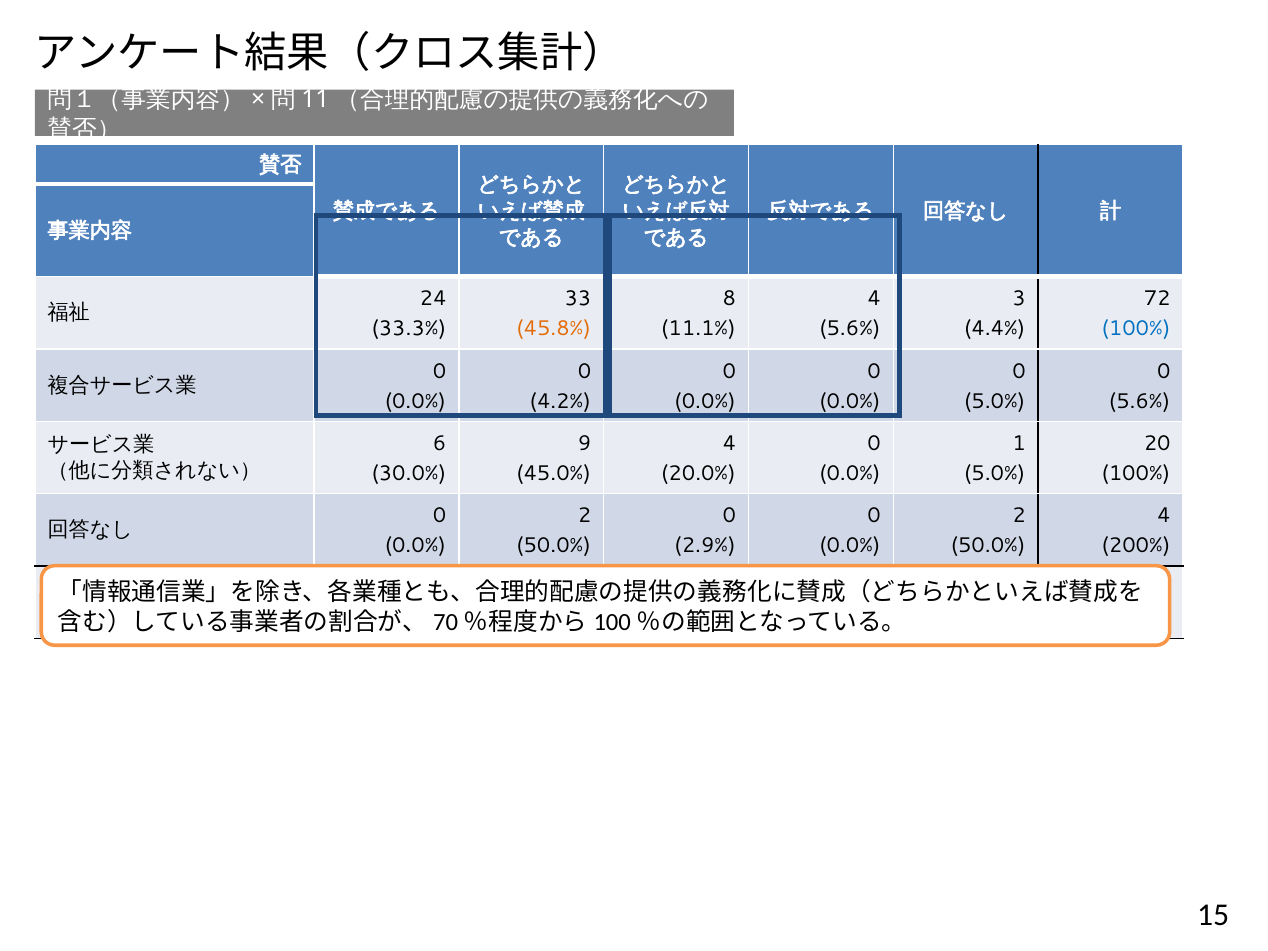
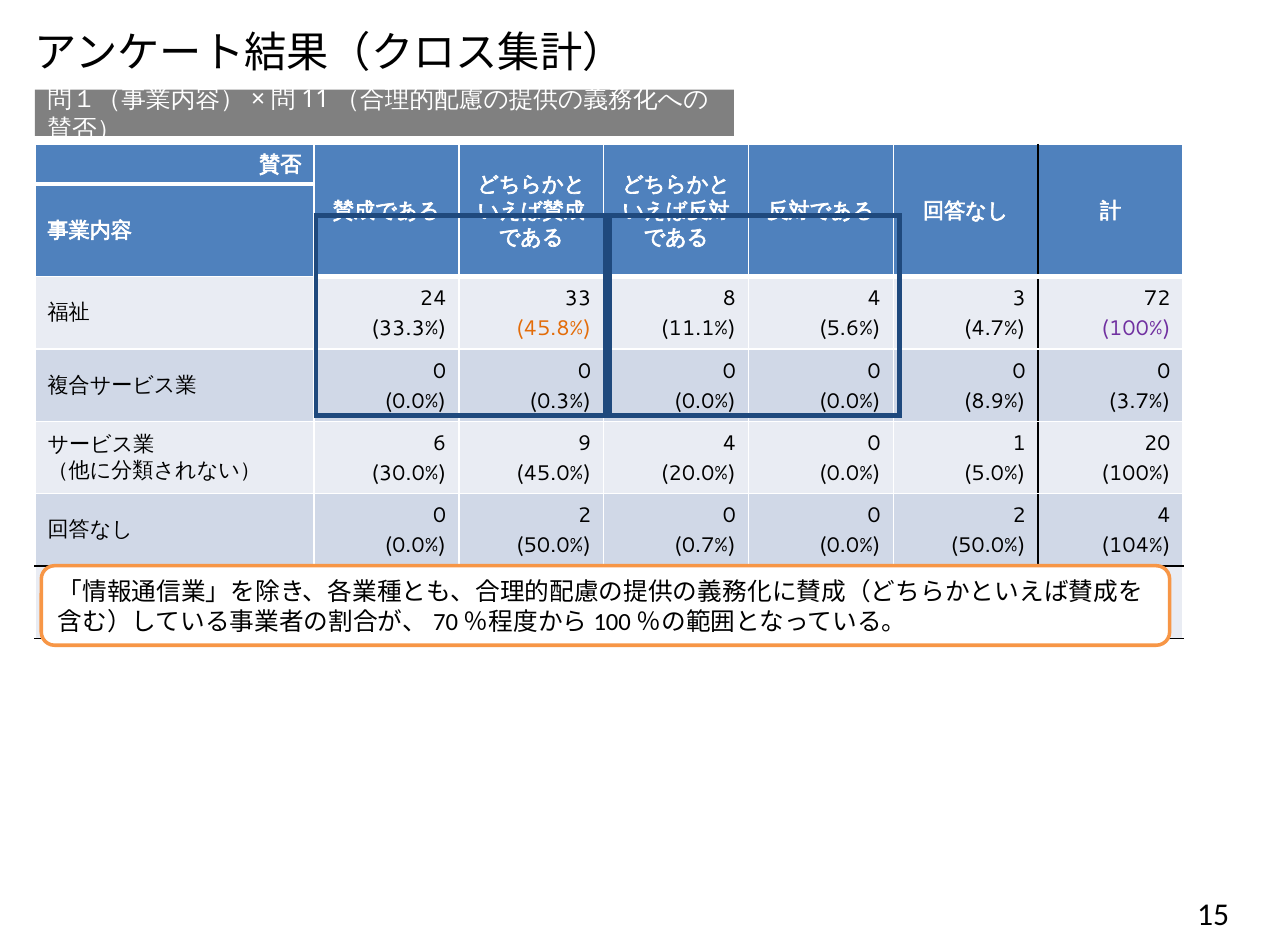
4.4%: 4.4% -> 4.7%
100% at (1136, 329) colour: blue -> purple
4.2%: 4.2% -> 0.3%
5.0% at (995, 401): 5.0% -> 8.9%
5.6% at (1139, 401): 5.6% -> 3.7%
2.9%: 2.9% -> 0.7%
200%: 200% -> 104%
